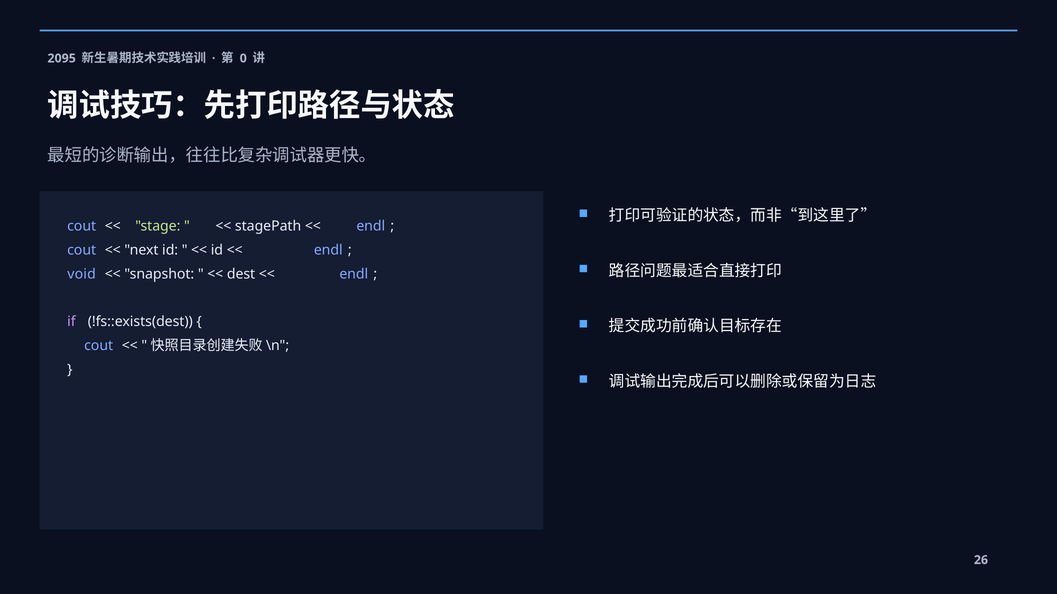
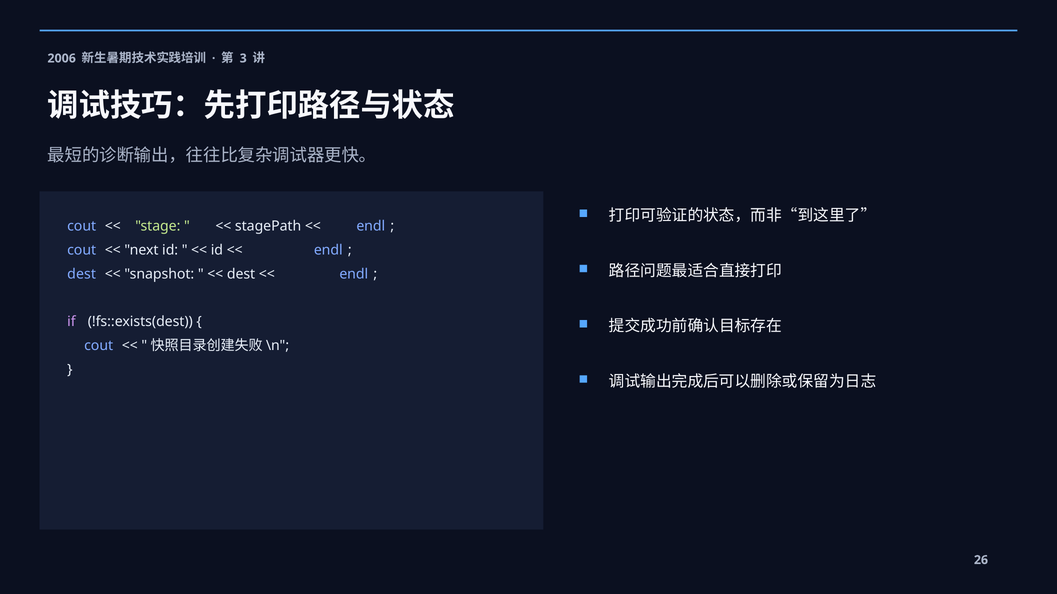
2095: 2095 -> 2006
0: 0 -> 3
void at (82, 274): void -> dest
